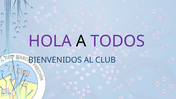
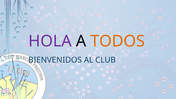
TODOS colour: purple -> orange
